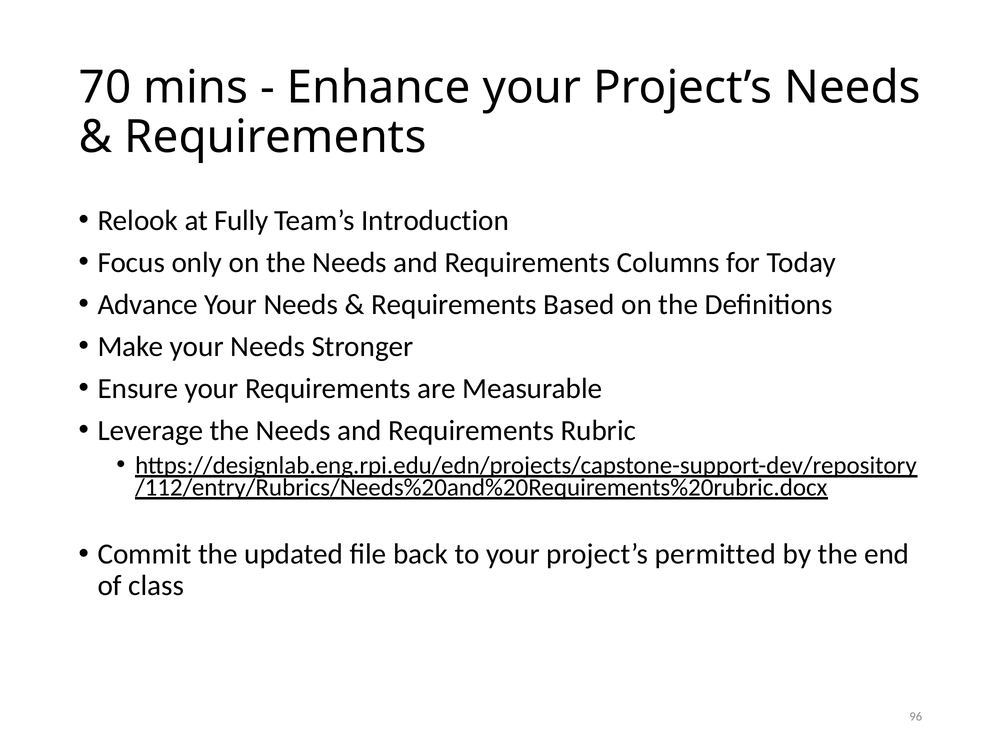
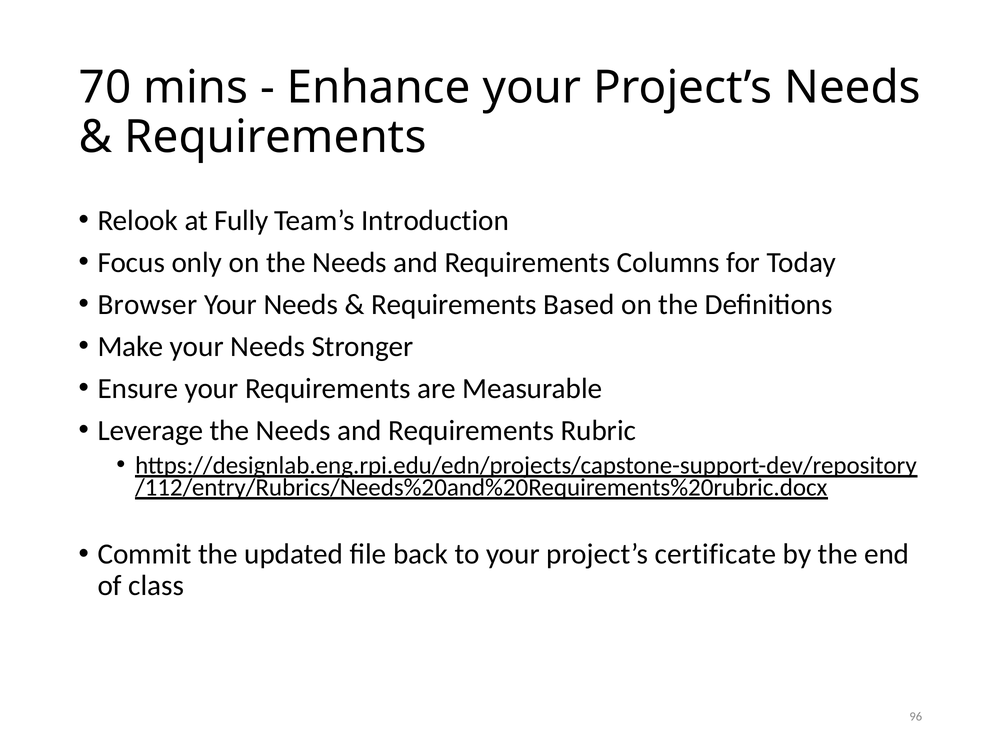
Advance: Advance -> Browser
permitted: permitted -> certificate
